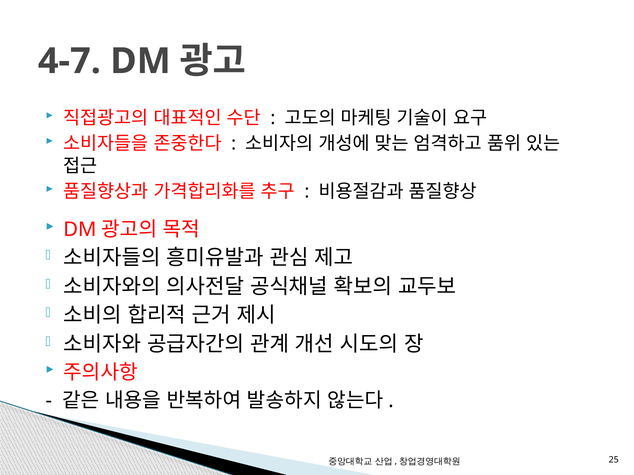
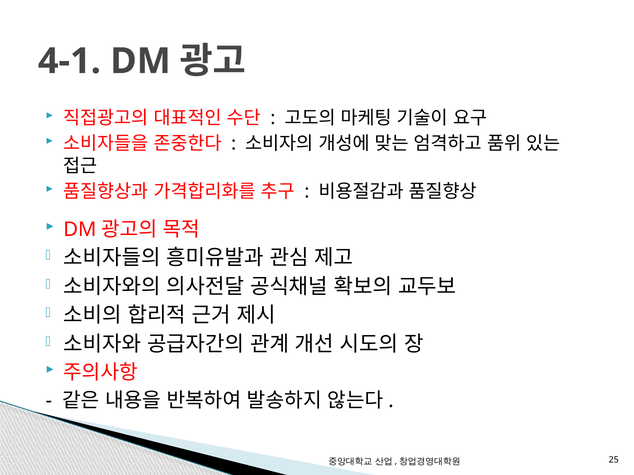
4-7: 4-7 -> 4-1
